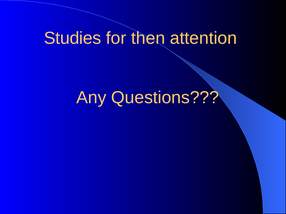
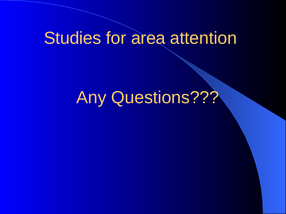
then: then -> area
